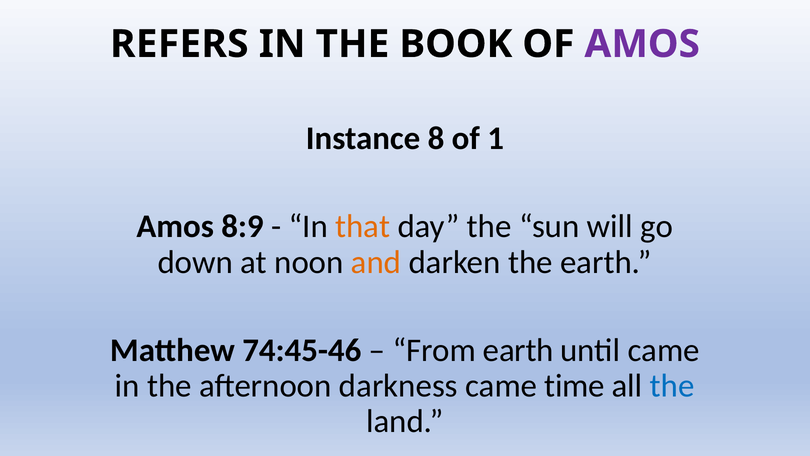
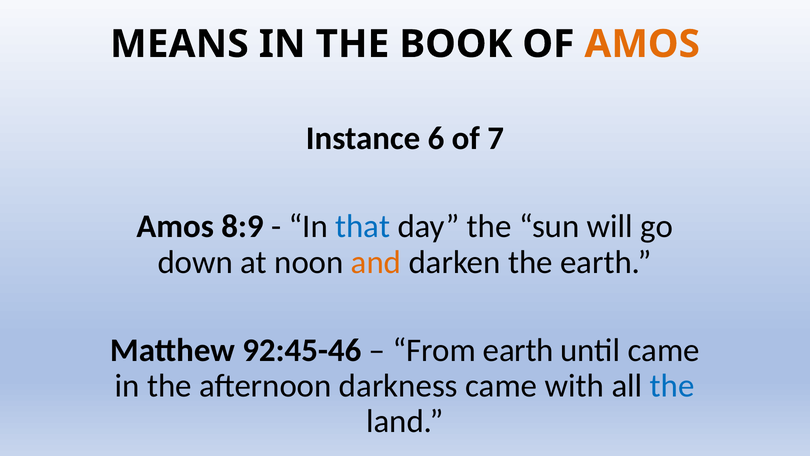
REFERS: REFERS -> MEANS
AMOS at (642, 44) colour: purple -> orange
8: 8 -> 6
1: 1 -> 7
that colour: orange -> blue
74:45-46: 74:45-46 -> 92:45-46
time: time -> with
